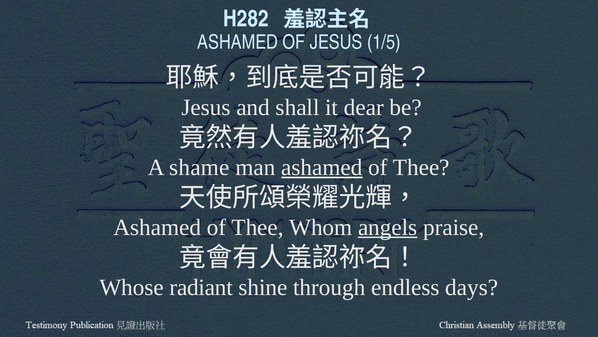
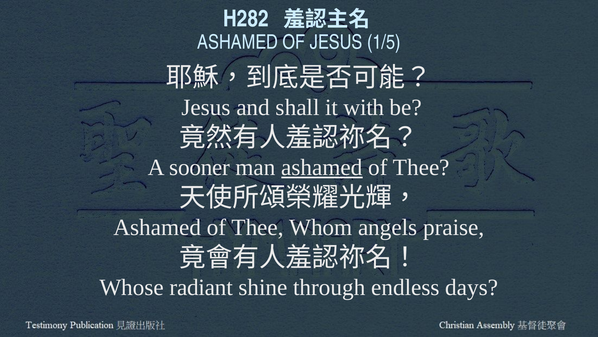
dear: dear -> with
shame: shame -> sooner
angels underline: present -> none
